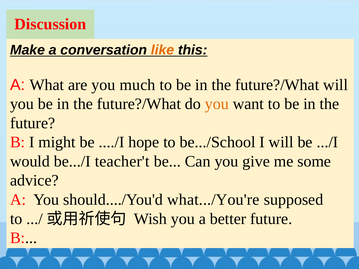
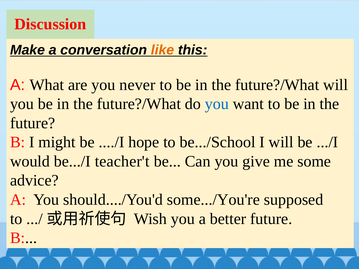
much: much -> never
you at (217, 104) colour: orange -> blue
what.../You're: what.../You're -> some.../You're
